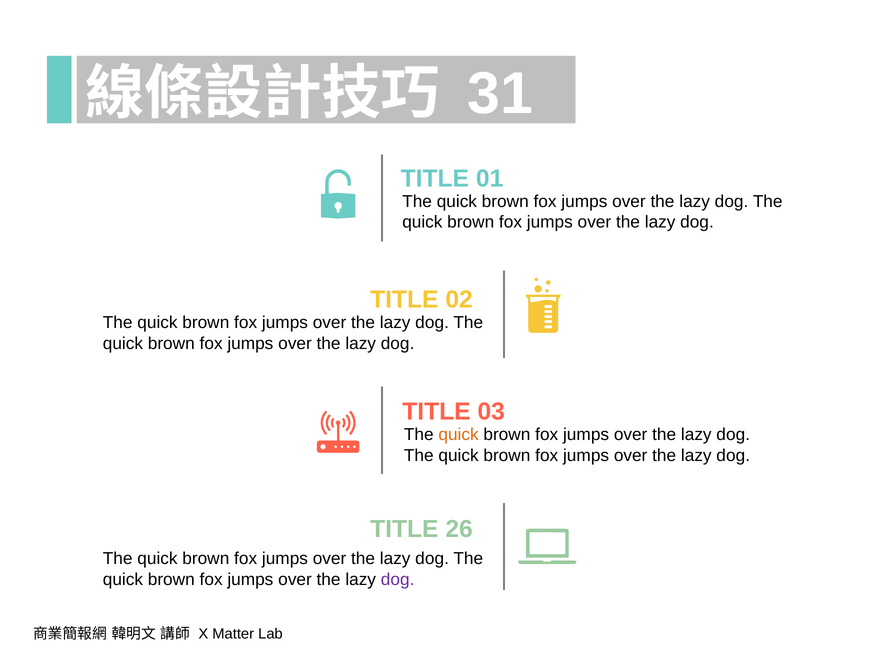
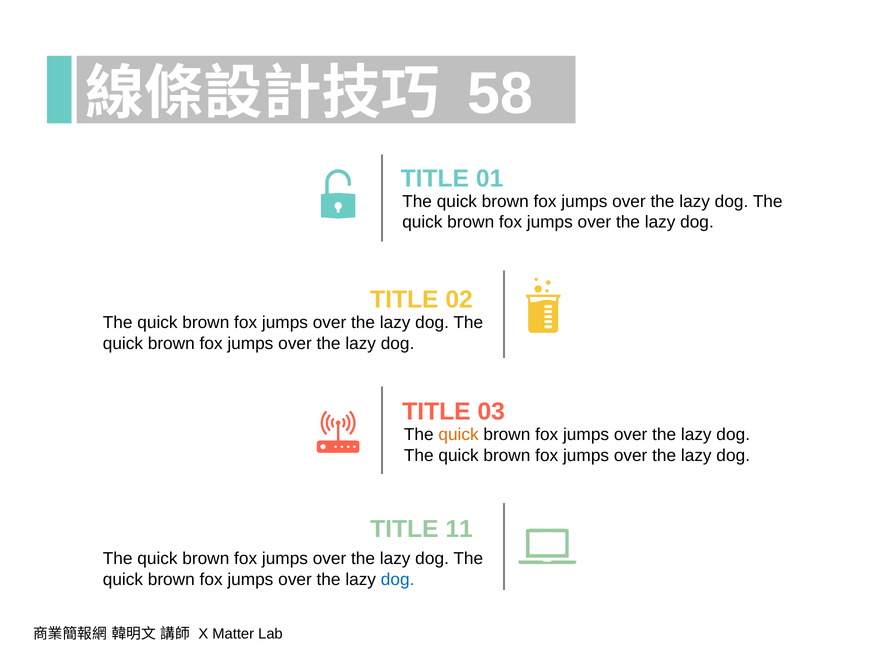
31: 31 -> 58
26: 26 -> 11
dog at (398, 580) colour: purple -> blue
